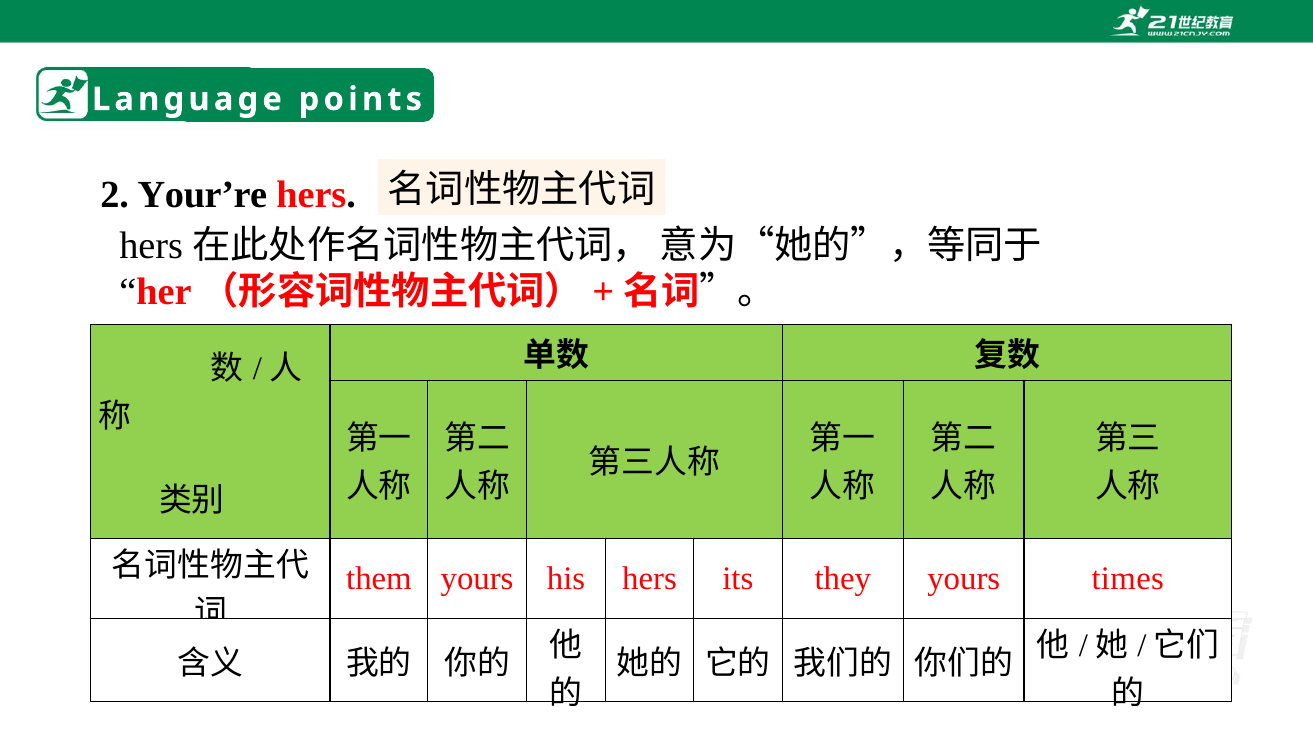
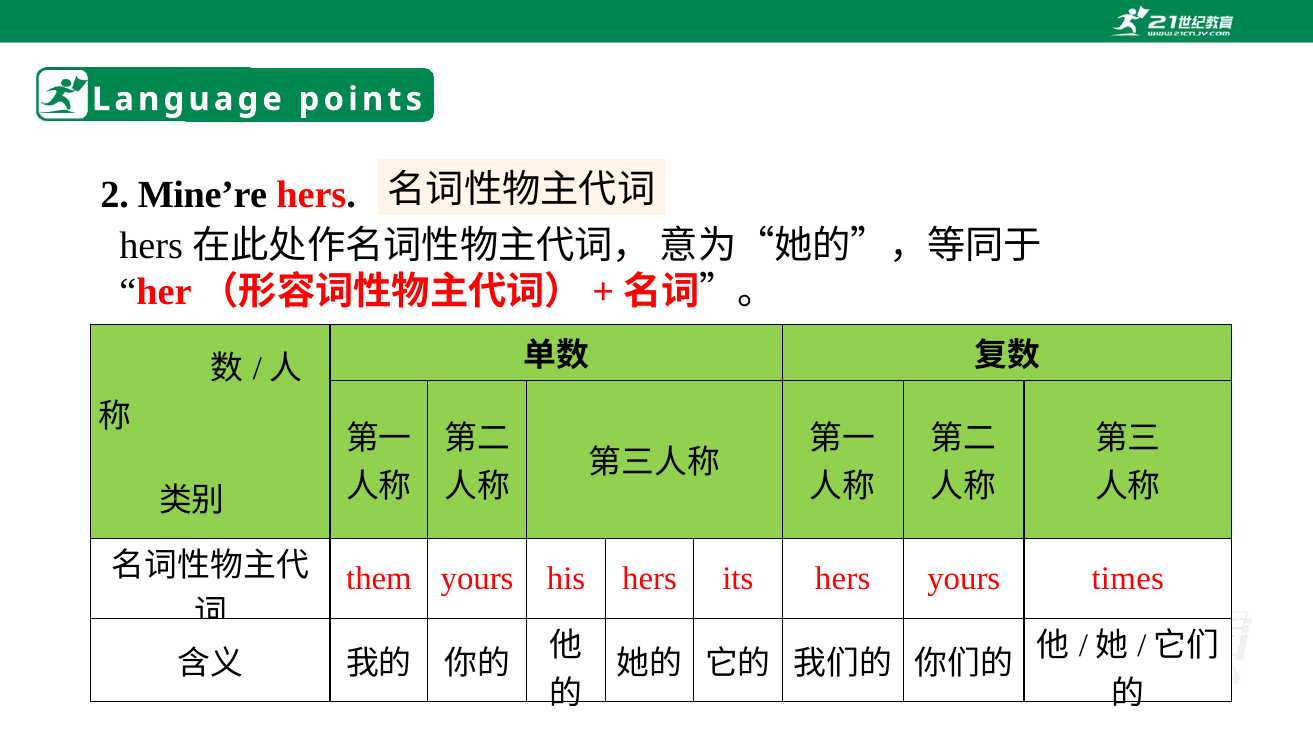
Your’re: Your’re -> Mine’re
its they: they -> hers
